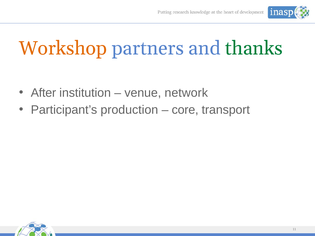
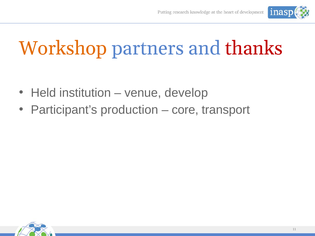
thanks colour: green -> red
After: After -> Held
network: network -> develop
